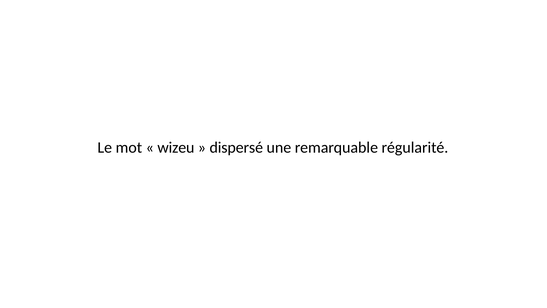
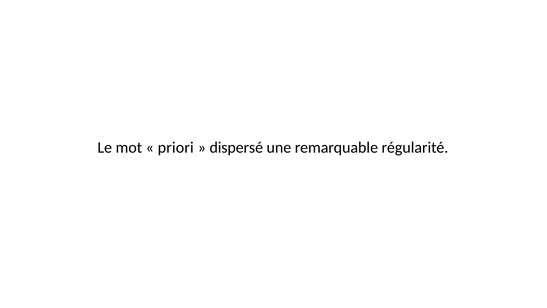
wizeu: wizeu -> priori
